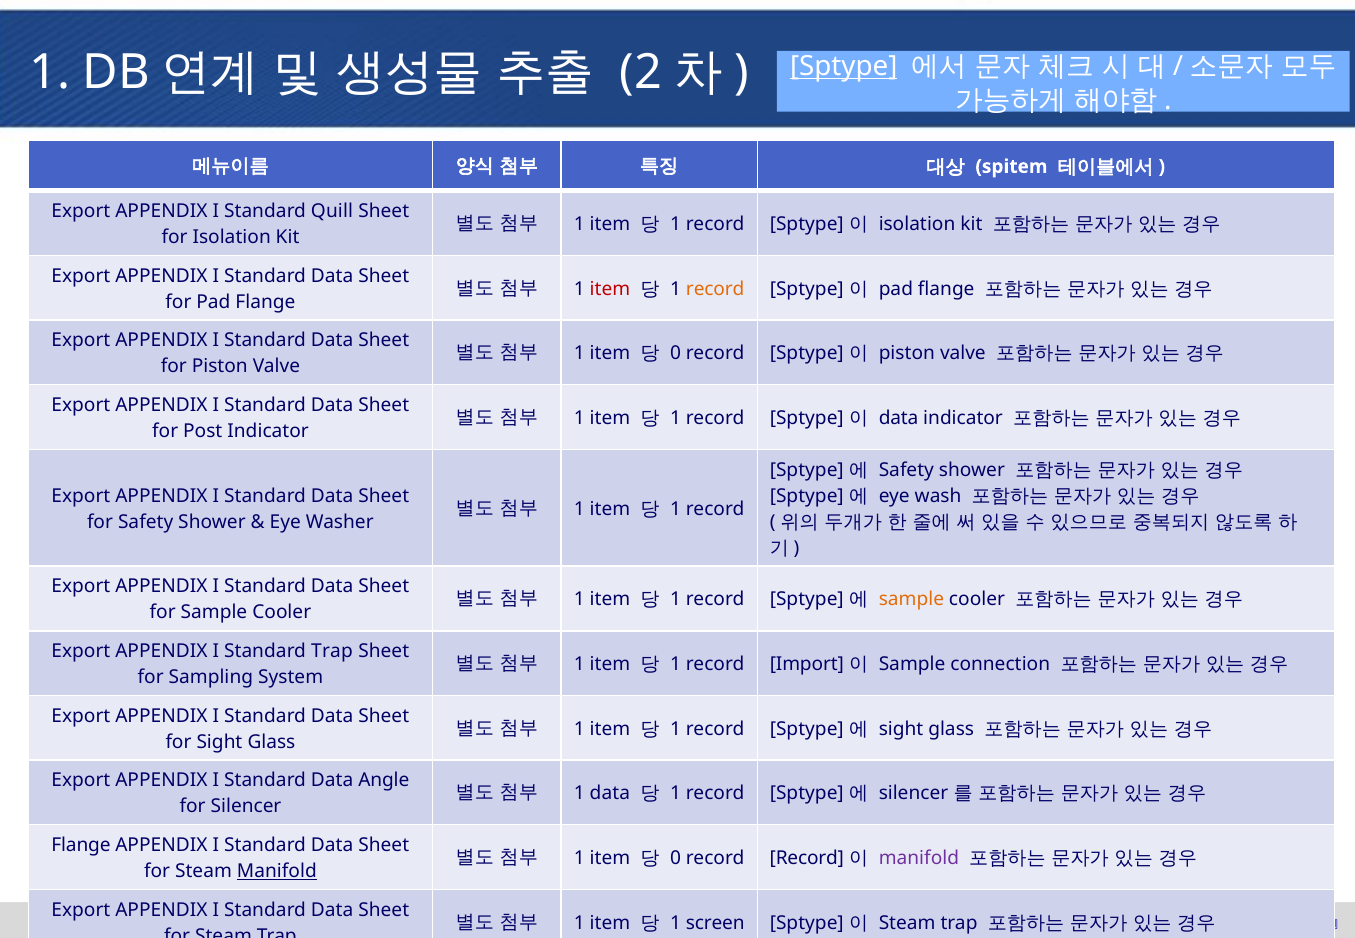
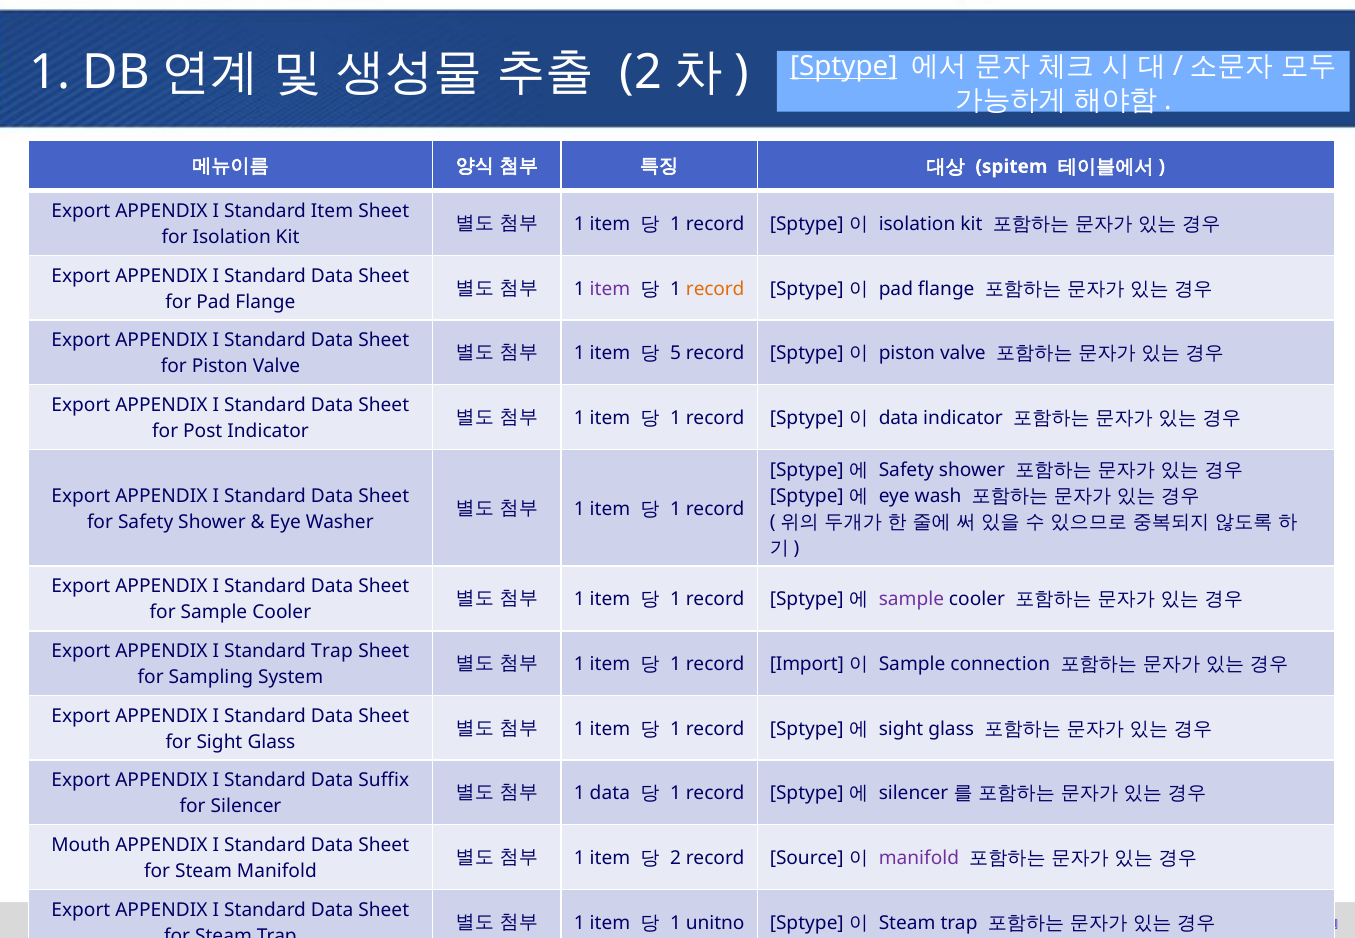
Standard Quill: Quill -> Item
item at (610, 289) colour: red -> purple
0 at (676, 354): 0 -> 5
sample at (911, 600) colour: orange -> purple
Angle: Angle -> Suffix
Flange at (81, 845): Flange -> Mouth
0 at (676, 858): 0 -> 2
record Record: Record -> Source
Manifold at (277, 871) underline: present -> none
screen: screen -> unitno
